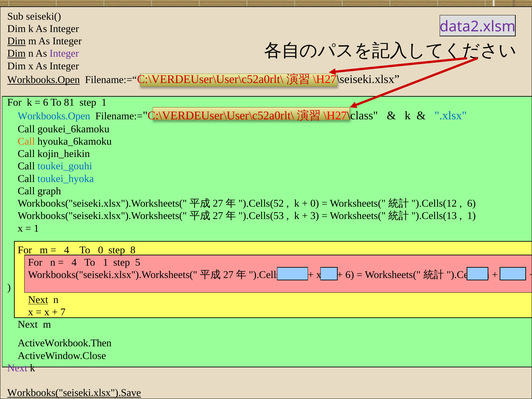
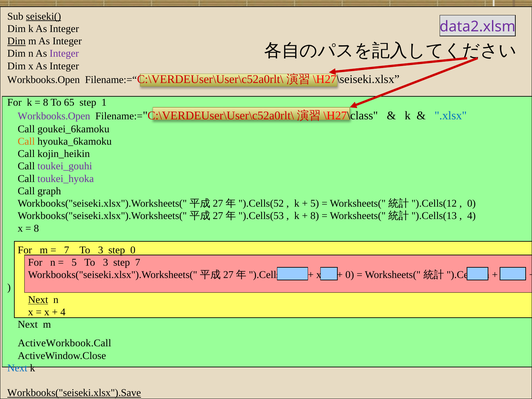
seiseki( underline: none -> present
Dim at (17, 54) underline: present -> none
Workbooks.Open at (44, 80) underline: present -> none
6 at (46, 102): 6 -> 8
81: 81 -> 65
Workbooks.Open at (54, 116) colour: blue -> purple
toukei_gouhi colour: blue -> purple
toukei_hyoka colour: blue -> purple
0 at (315, 203): 0 -> 5
6 at (471, 203): 6 -> 0
3 at (315, 216): 3 -> 8
1 at (471, 216): 1 -> 4
1 at (36, 228): 1 -> 8
4 at (67, 250): 4 -> 7
0 at (101, 250): 0 -> 3
step 8: 8 -> 0
4 at (74, 262): 4 -> 5
1 at (106, 262): 1 -> 3
step 5: 5 -> 7
6 at (350, 275): 6 -> 0
7 at (63, 312): 7 -> 4
ActiveWorkbook.Then: ActiveWorkbook.Then -> ActiveWorkbook.Call
Next at (17, 368) colour: purple -> blue
